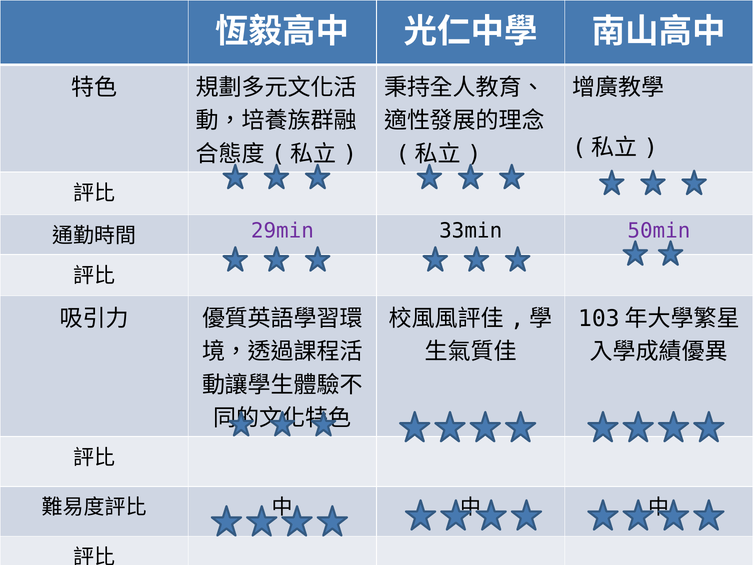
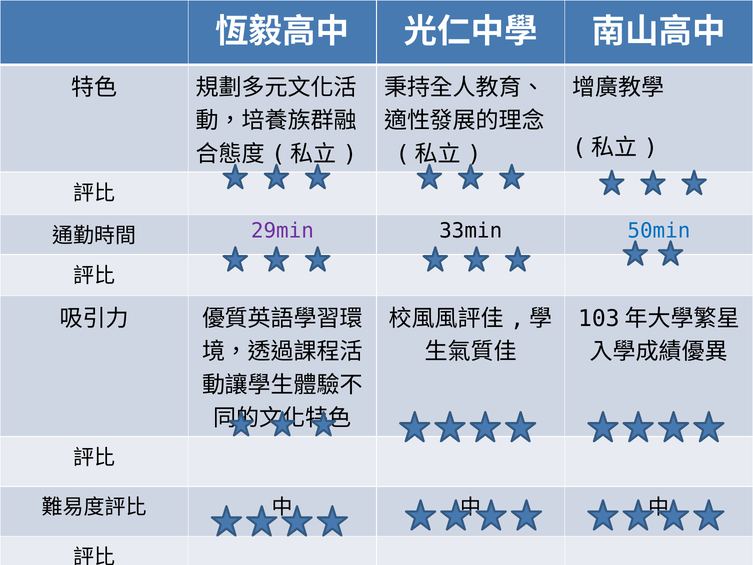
50min colour: purple -> blue
